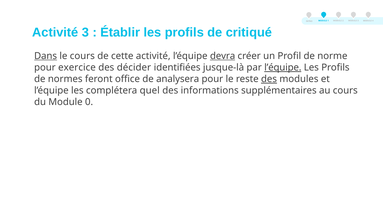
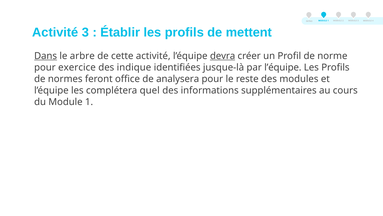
critiqué: critiqué -> mettent
le cours: cours -> arbre
décider: décider -> indique
l’équipe at (283, 67) underline: present -> none
des at (269, 79) underline: present -> none
du Module 0: 0 -> 1
